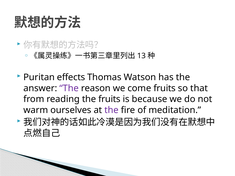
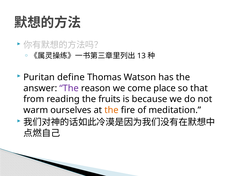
effects: effects -> define
come fruits: fruits -> place
the at (112, 110) colour: purple -> orange
